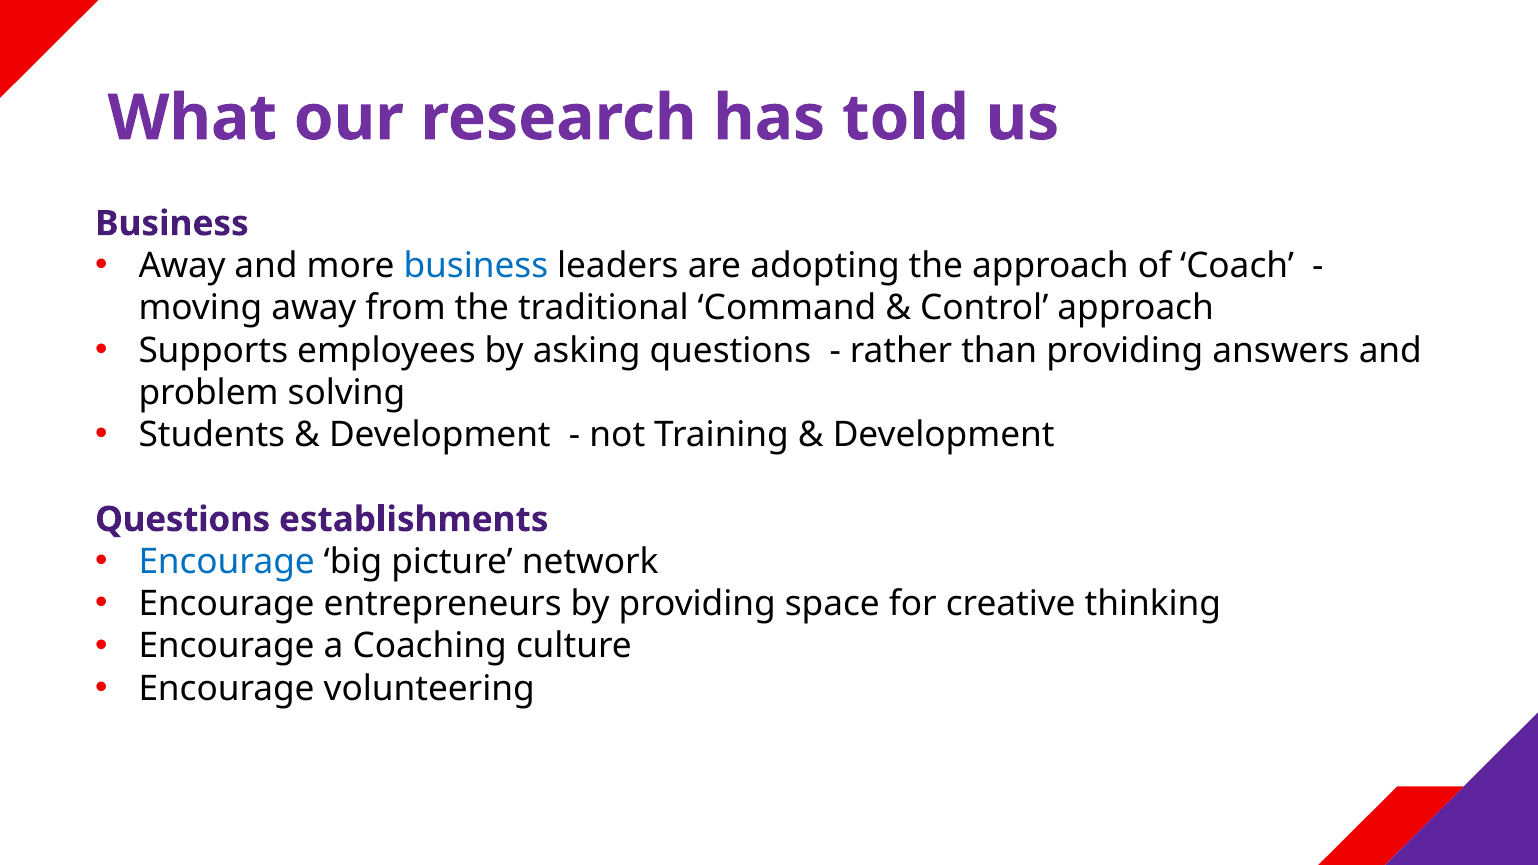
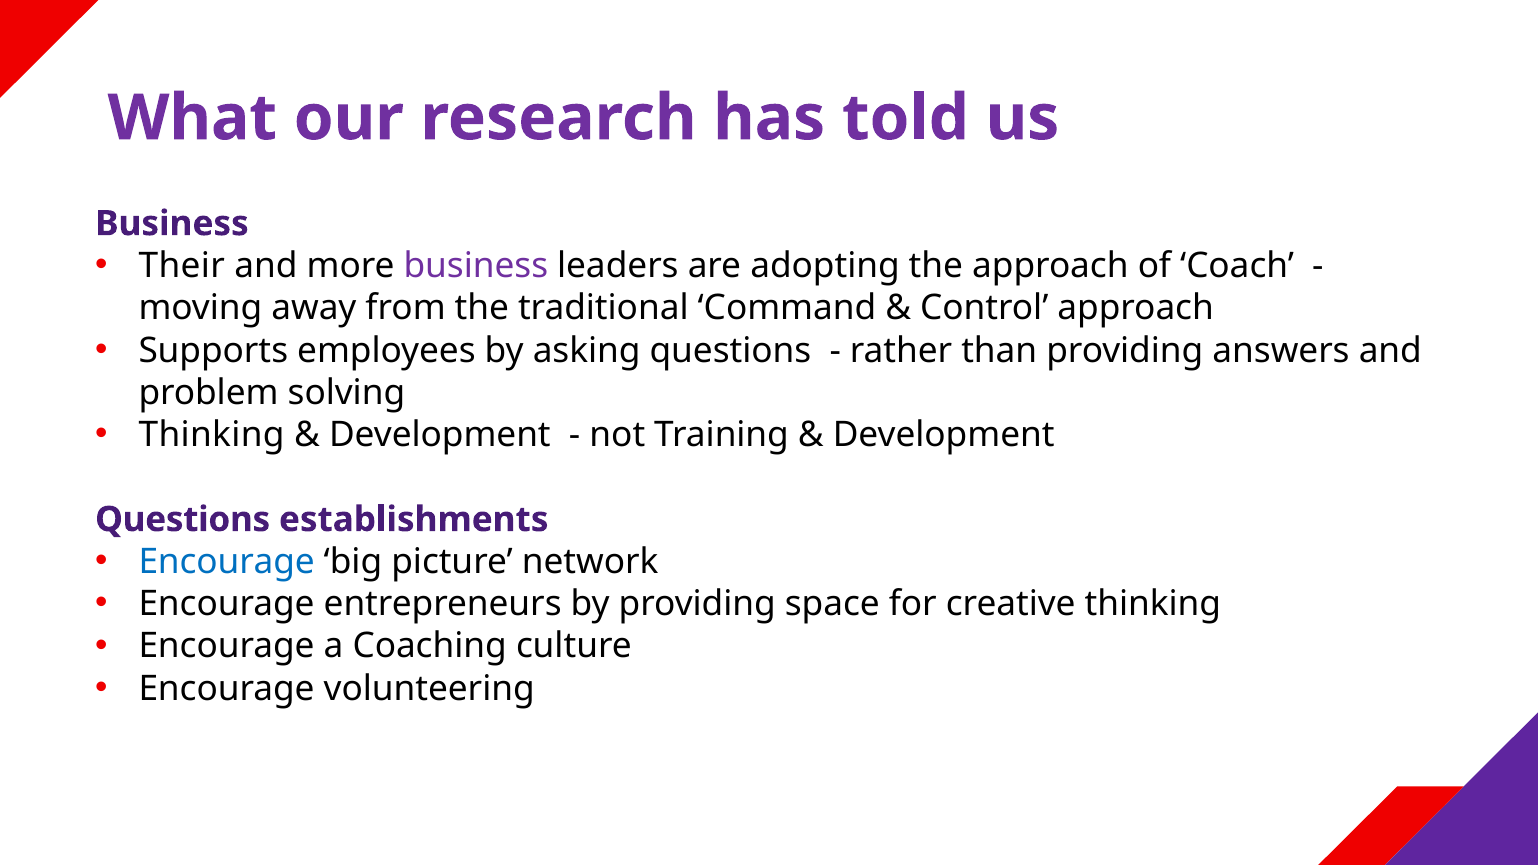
Away at (182, 266): Away -> Their
business at (476, 266) colour: blue -> purple
Students at (212, 435): Students -> Thinking
